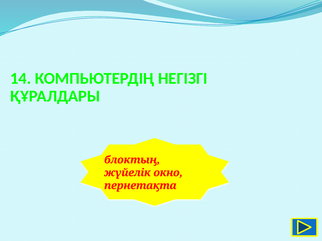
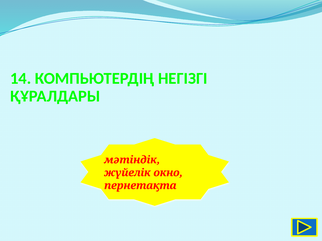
блоктың: блоктың -> мәтіндік
